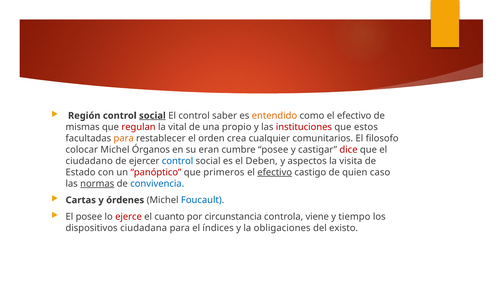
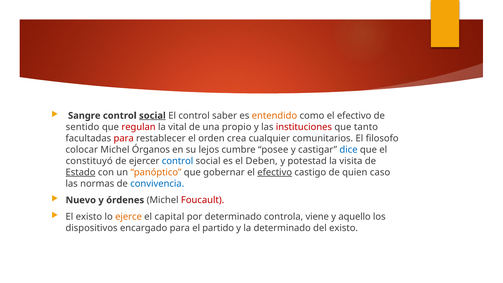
Región: Región -> Sangre
mismas: mismas -> sentido
estos: estos -> tanto
para at (124, 138) colour: orange -> red
eran: eran -> lejos
dice colour: red -> blue
ciudadano: ciudadano -> constituyó
aspectos: aspectos -> potestad
Estado underline: none -> present
panóptico colour: red -> orange
primeros: primeros -> gobernar
normas underline: present -> none
Cartas: Cartas -> Nuevo
Foucault colour: blue -> red
El posee: posee -> existo
ejerce colour: red -> orange
cuanto: cuanto -> capital
por circunstancia: circunstancia -> determinado
tiempo: tiempo -> aquello
ciudadana: ciudadana -> encargado
índices: índices -> partido
la obligaciones: obligaciones -> determinado
